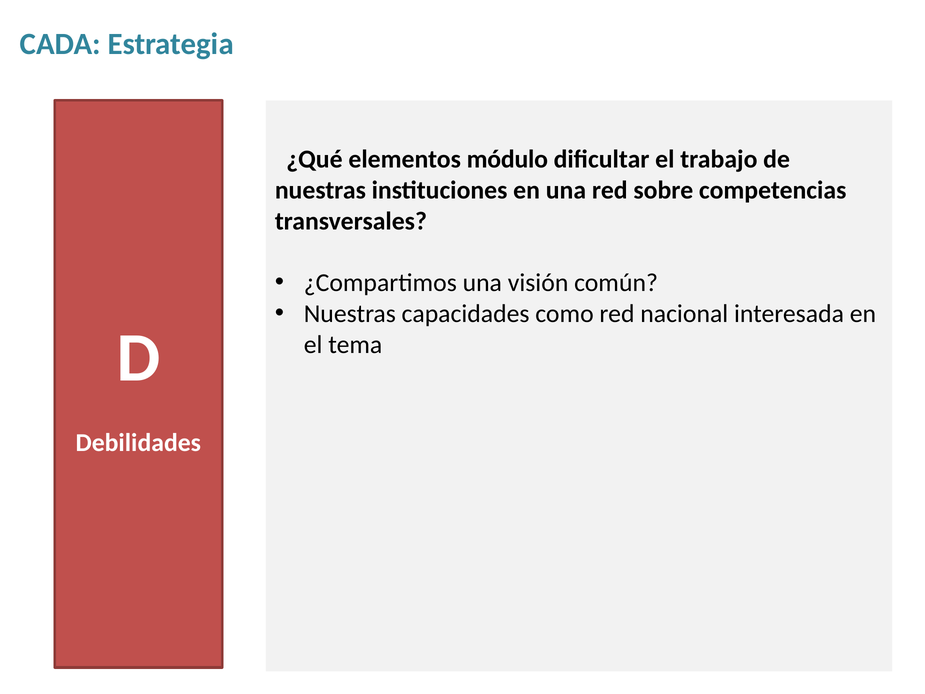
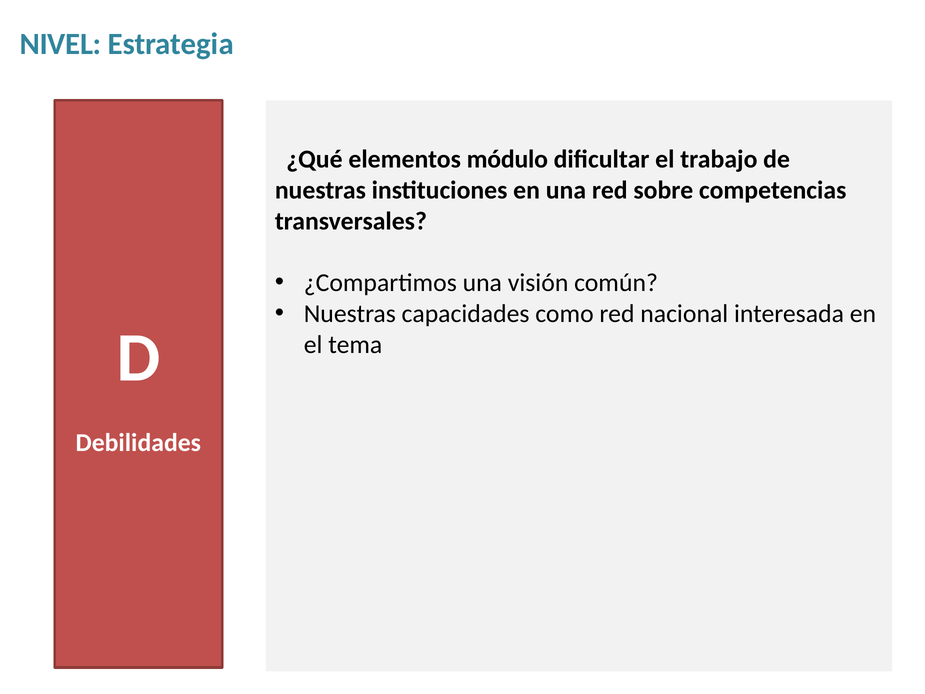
CADA: CADA -> NIVEL
